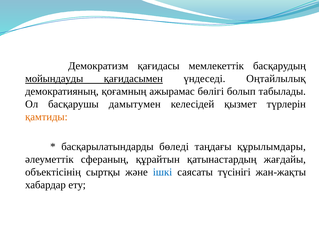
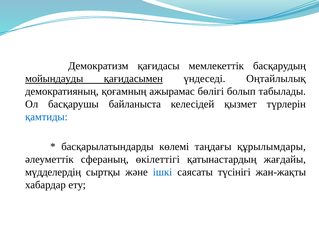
дамытумен: дамытумен -> байланыста
қамтиды colour: orange -> blue
бөледі: бөледі -> көлемі
құрайтын: құрайтын -> өкілеттігі
объектісінің: объектісінің -> мүдделердің
